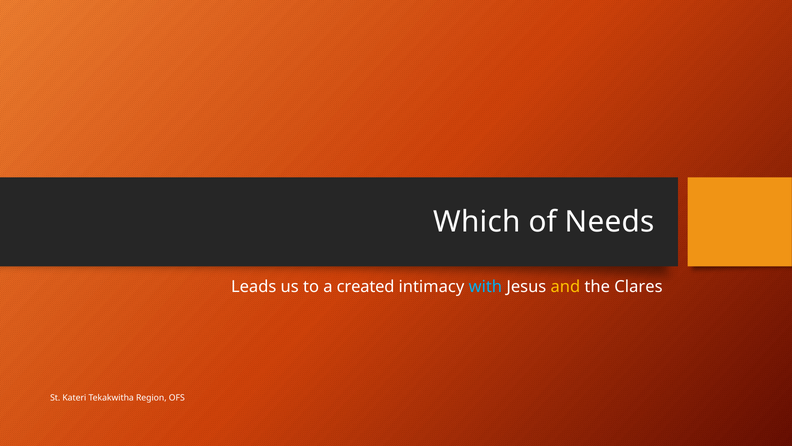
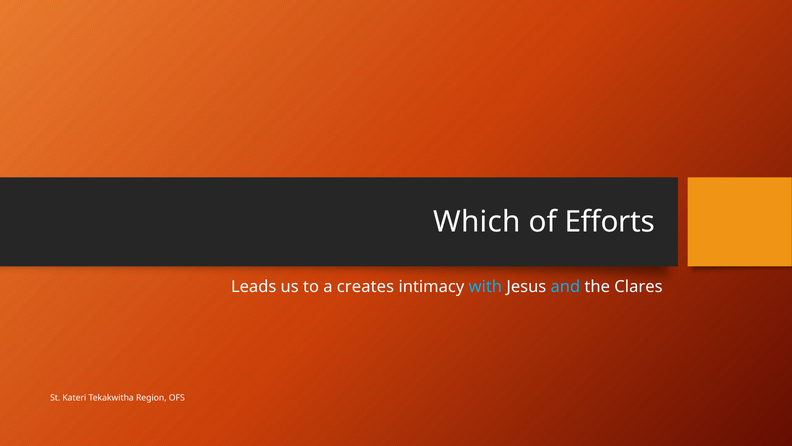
Needs: Needs -> Efforts
created: created -> creates
and colour: yellow -> light blue
